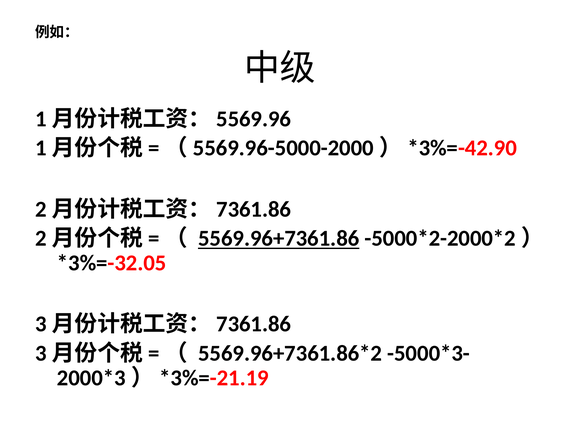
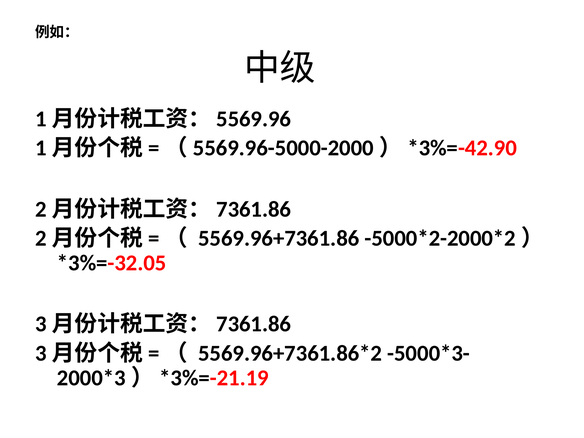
5569.96+7361.86 underline: present -> none
